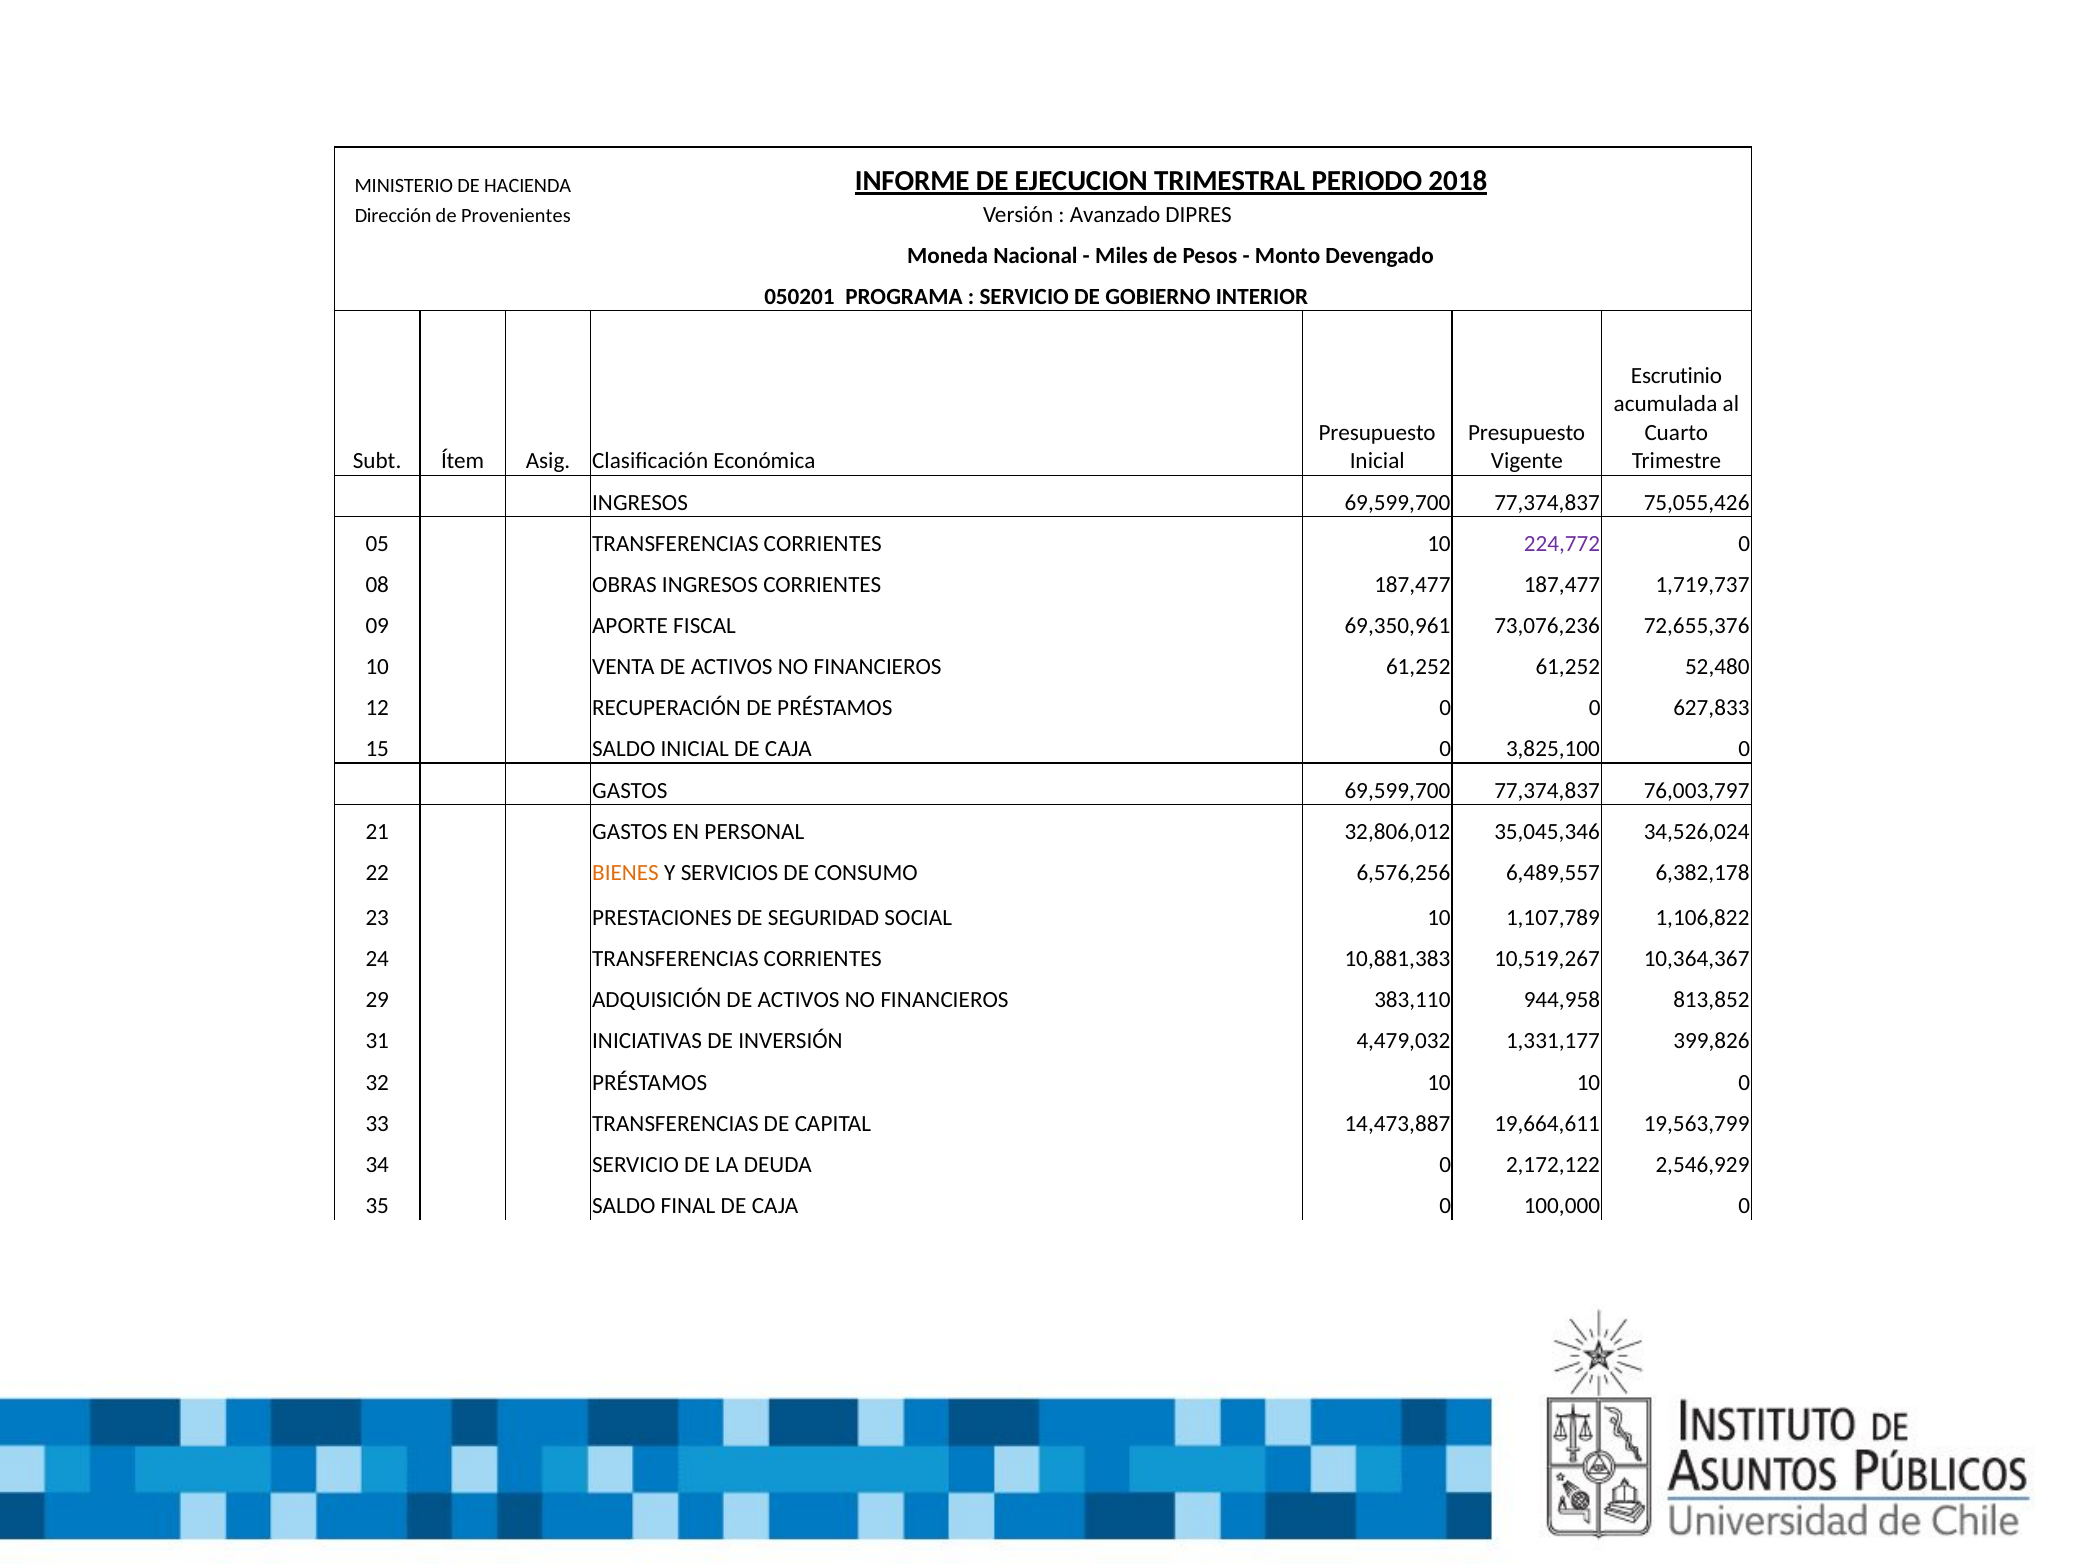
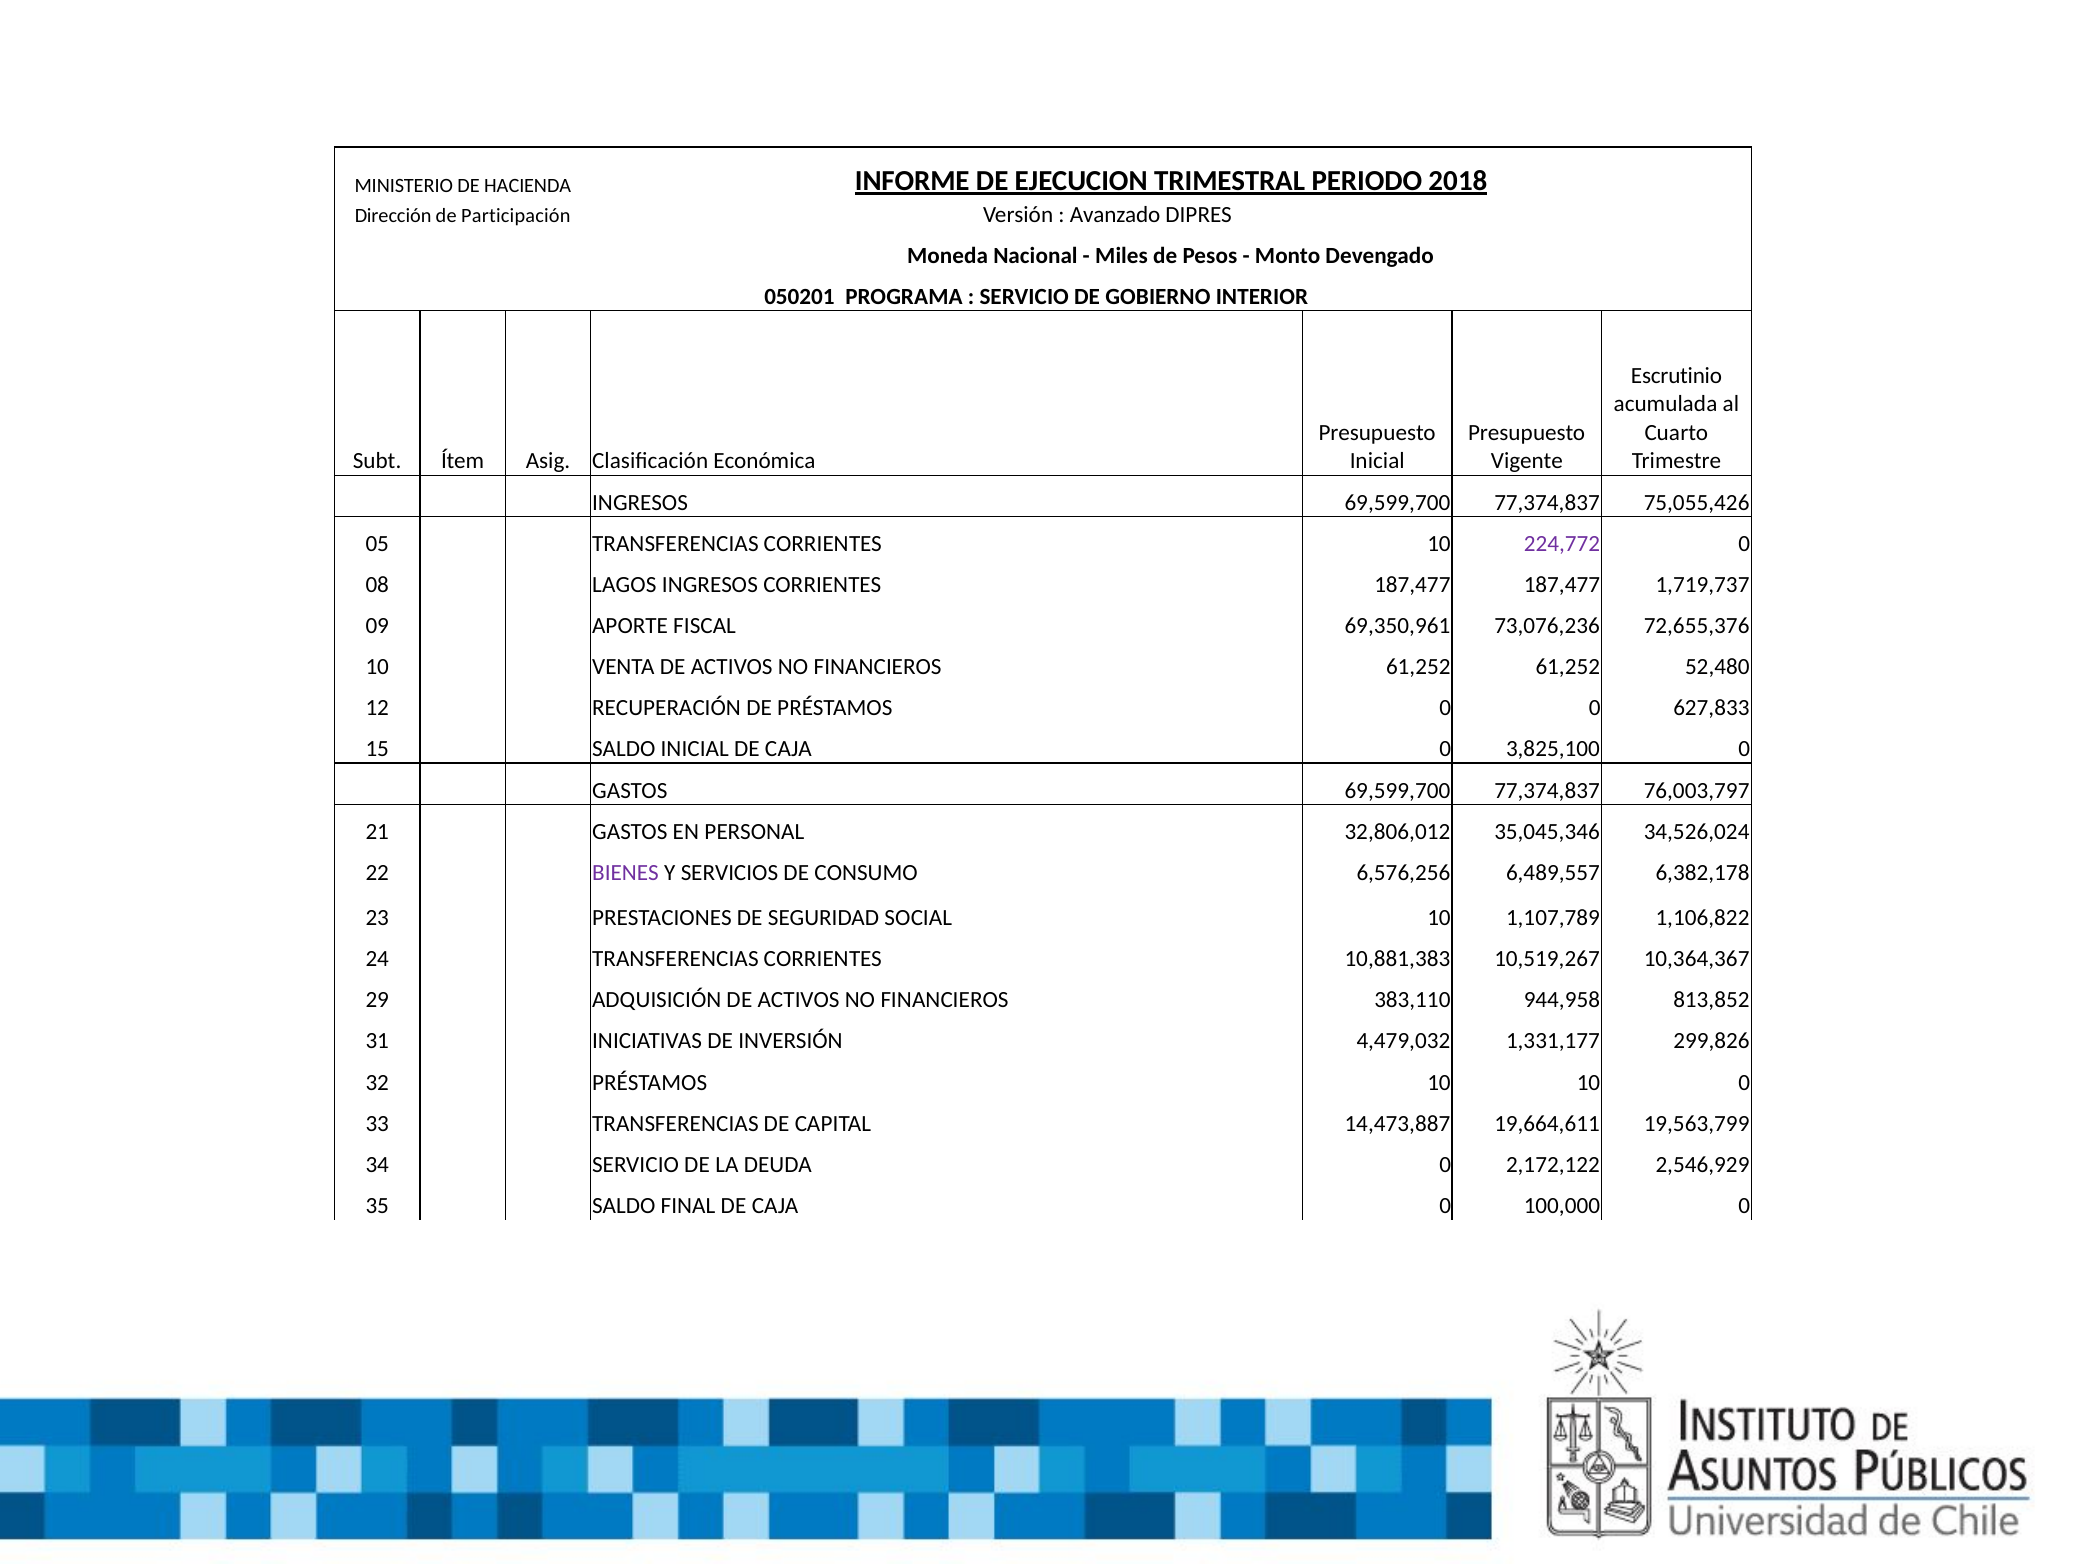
Provenientes: Provenientes -> Participación
OBRAS: OBRAS -> LAGOS
BIENES colour: orange -> purple
399,826: 399,826 -> 299,826
